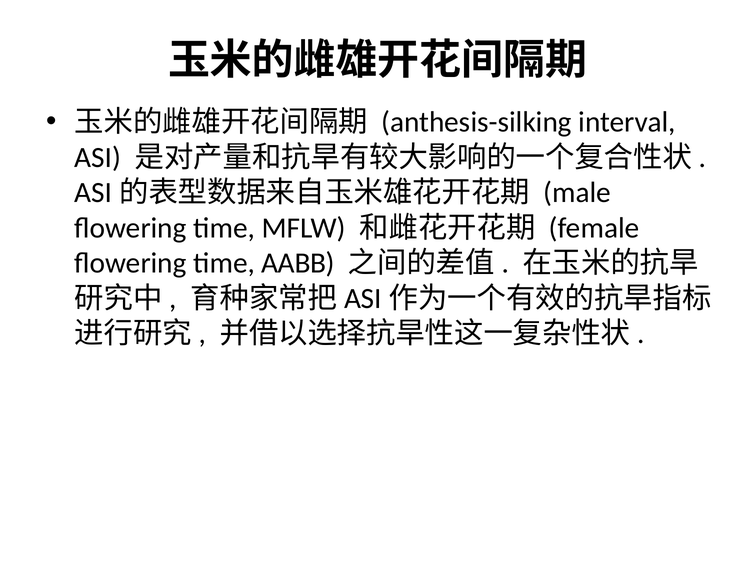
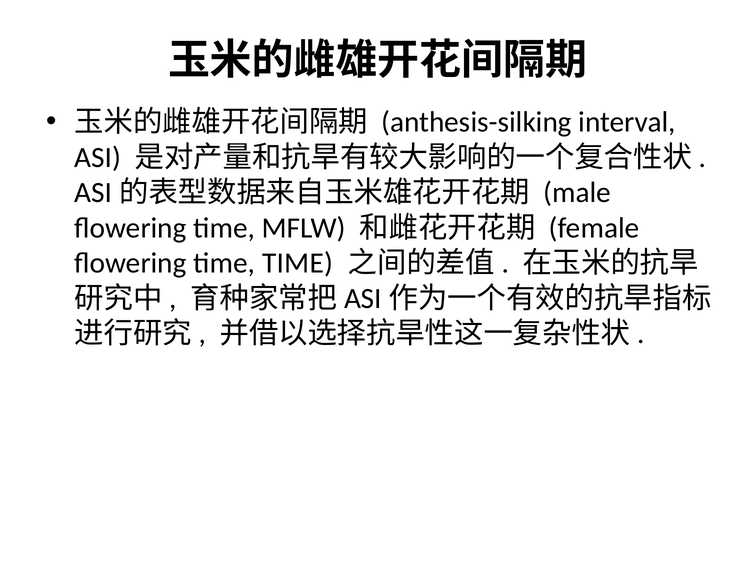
time AABB: AABB -> TIME
